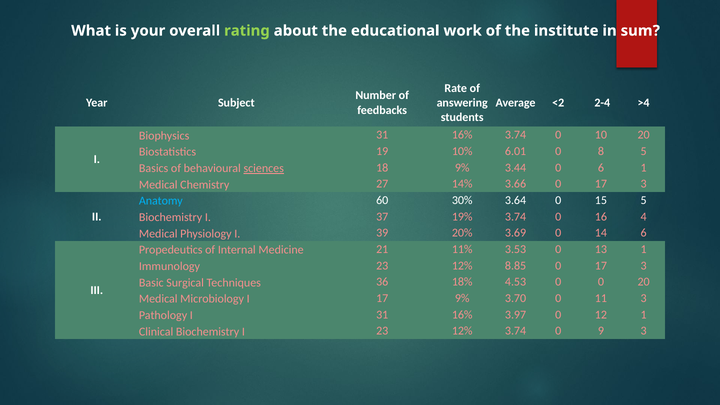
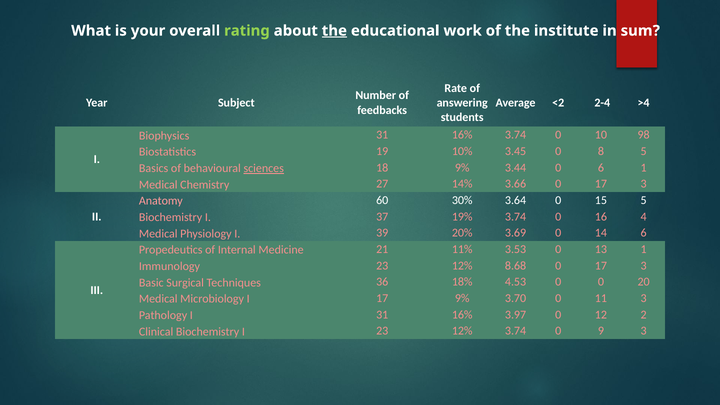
the at (334, 31) underline: none -> present
10 20: 20 -> 98
6.01: 6.01 -> 3.45
Anatomy colour: light blue -> pink
8.85: 8.85 -> 8.68
12 1: 1 -> 2
